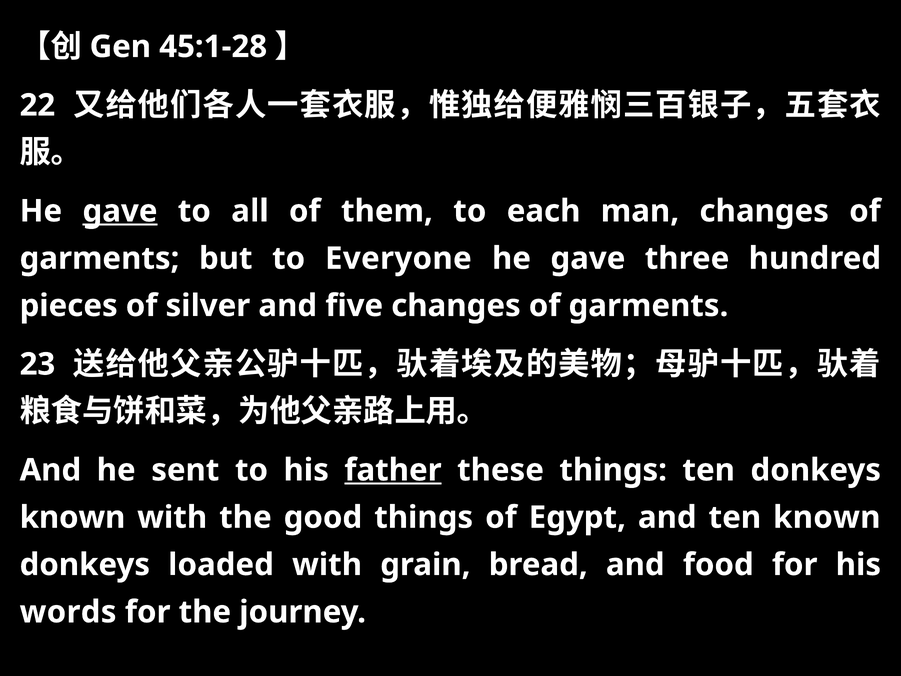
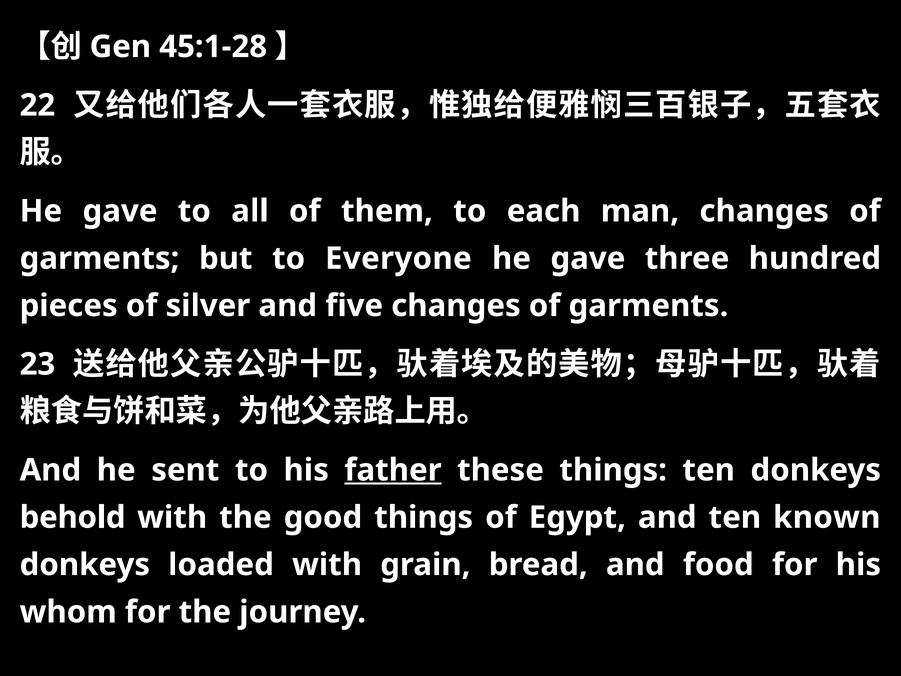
gave at (120, 211) underline: present -> none
known at (73, 517): known -> behold
words: words -> whom
